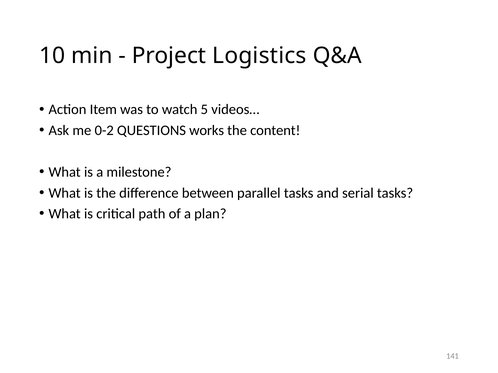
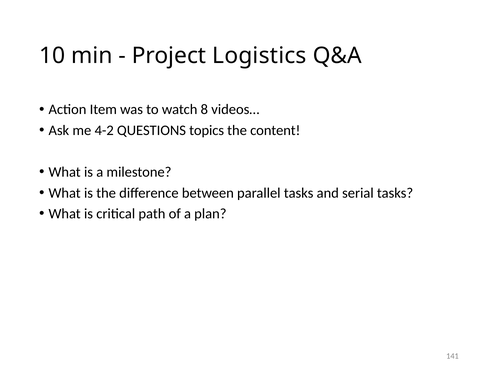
5: 5 -> 8
0-2: 0-2 -> 4-2
works: works -> topics
